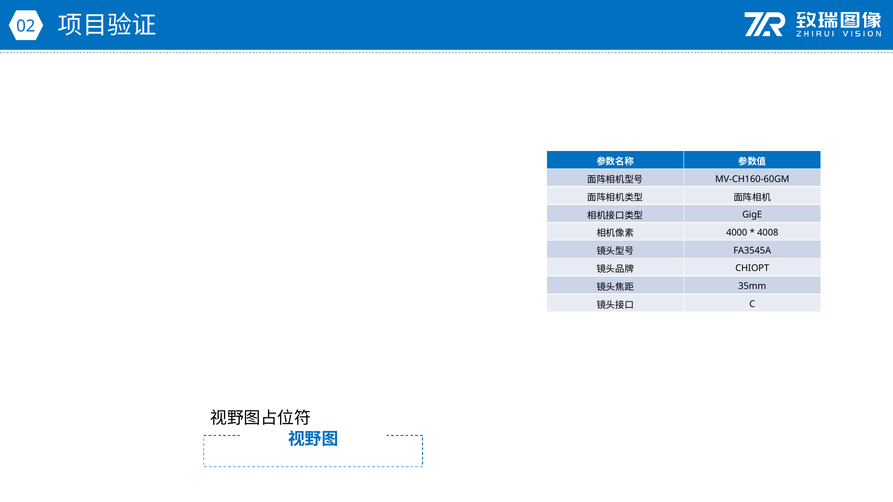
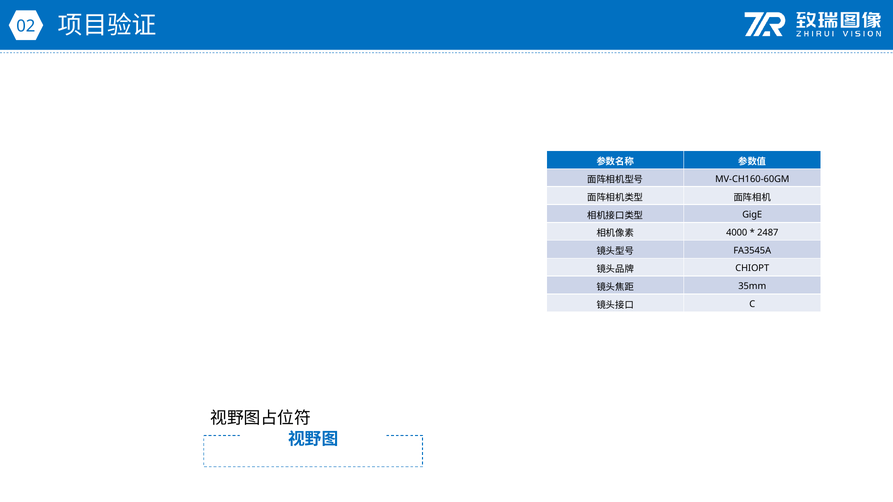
4008: 4008 -> 2487
